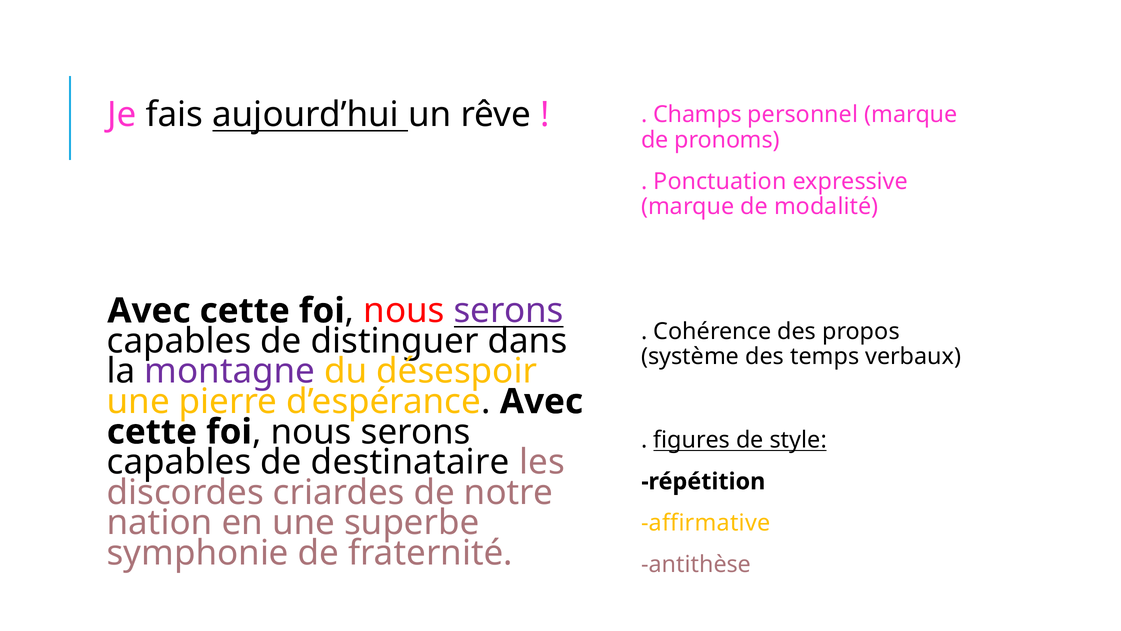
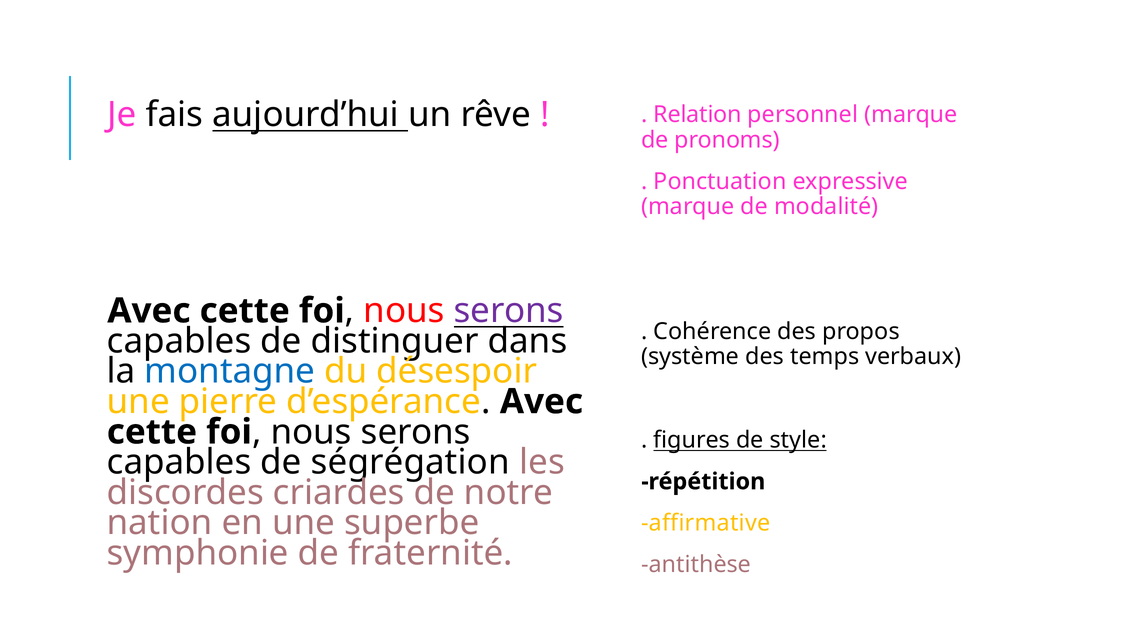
Champs: Champs -> Relation
montagne colour: purple -> blue
destinataire: destinataire -> ségrégation
